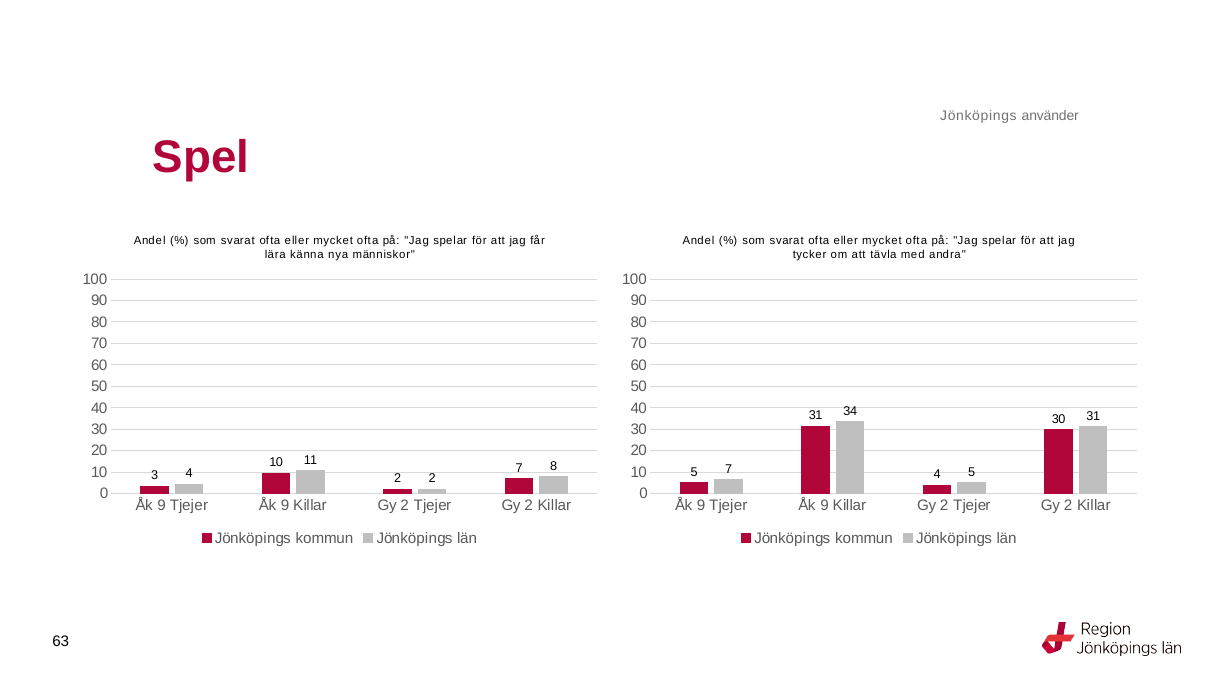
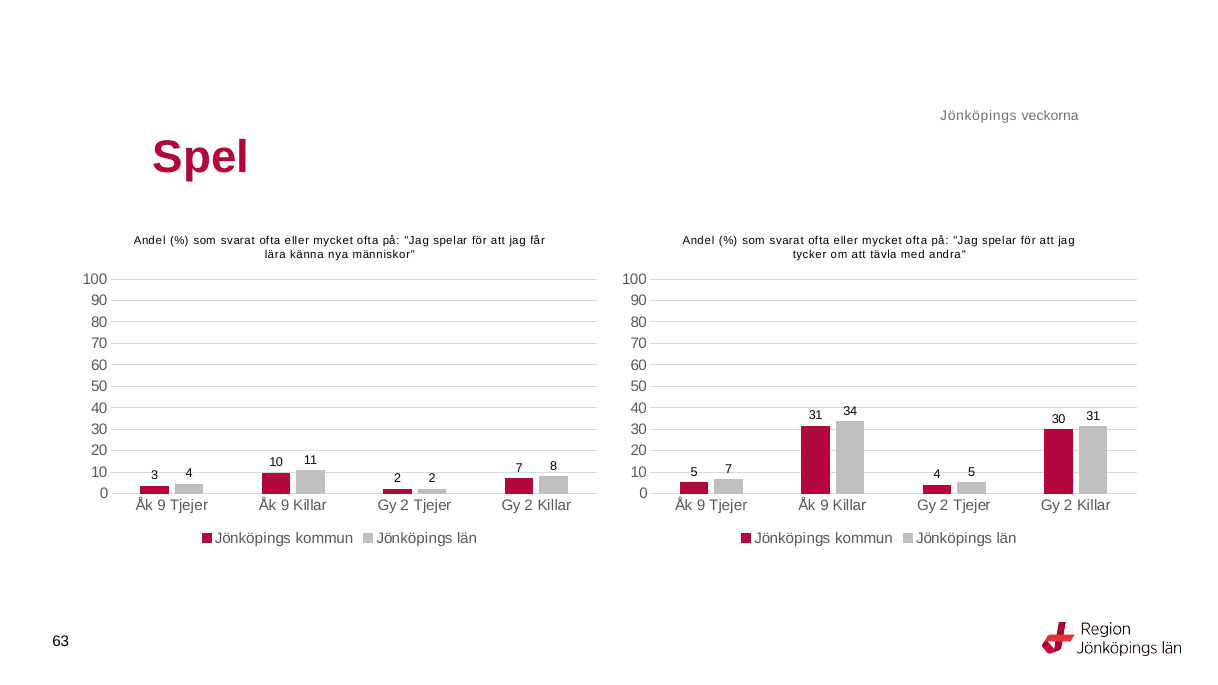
använder: använder -> veckorna
